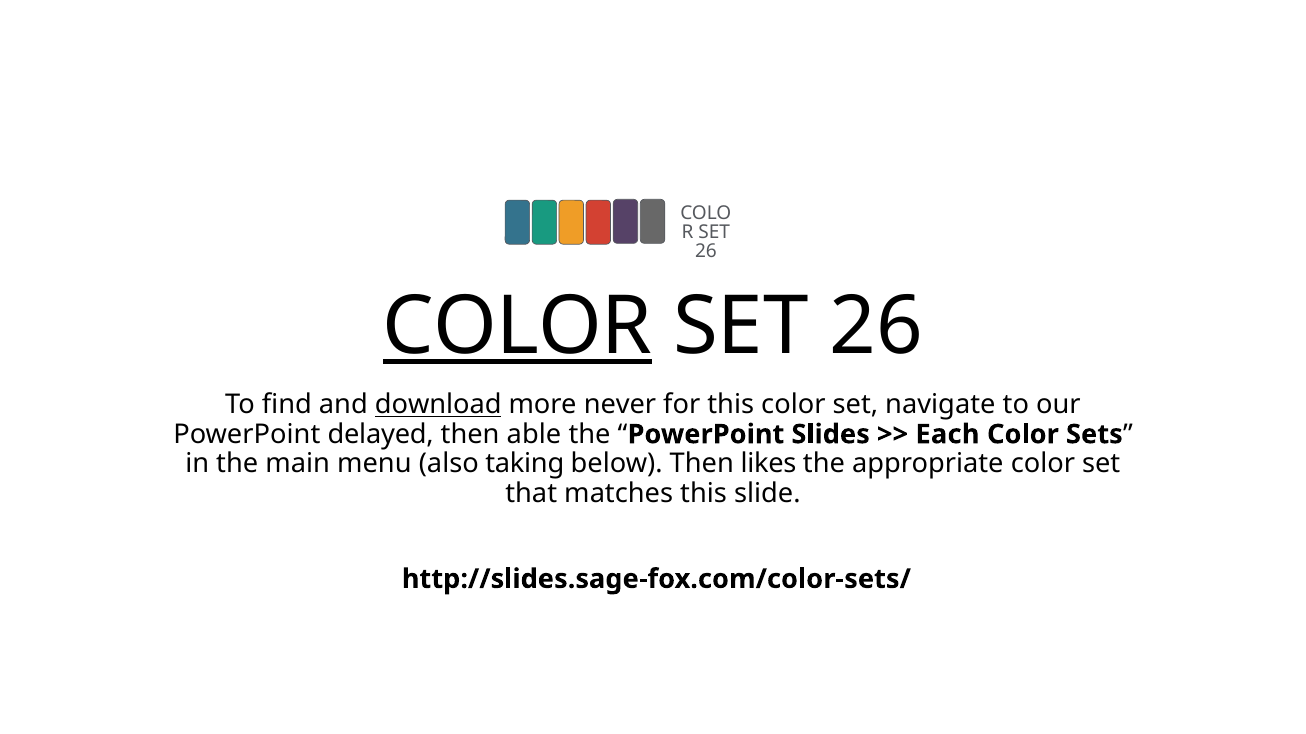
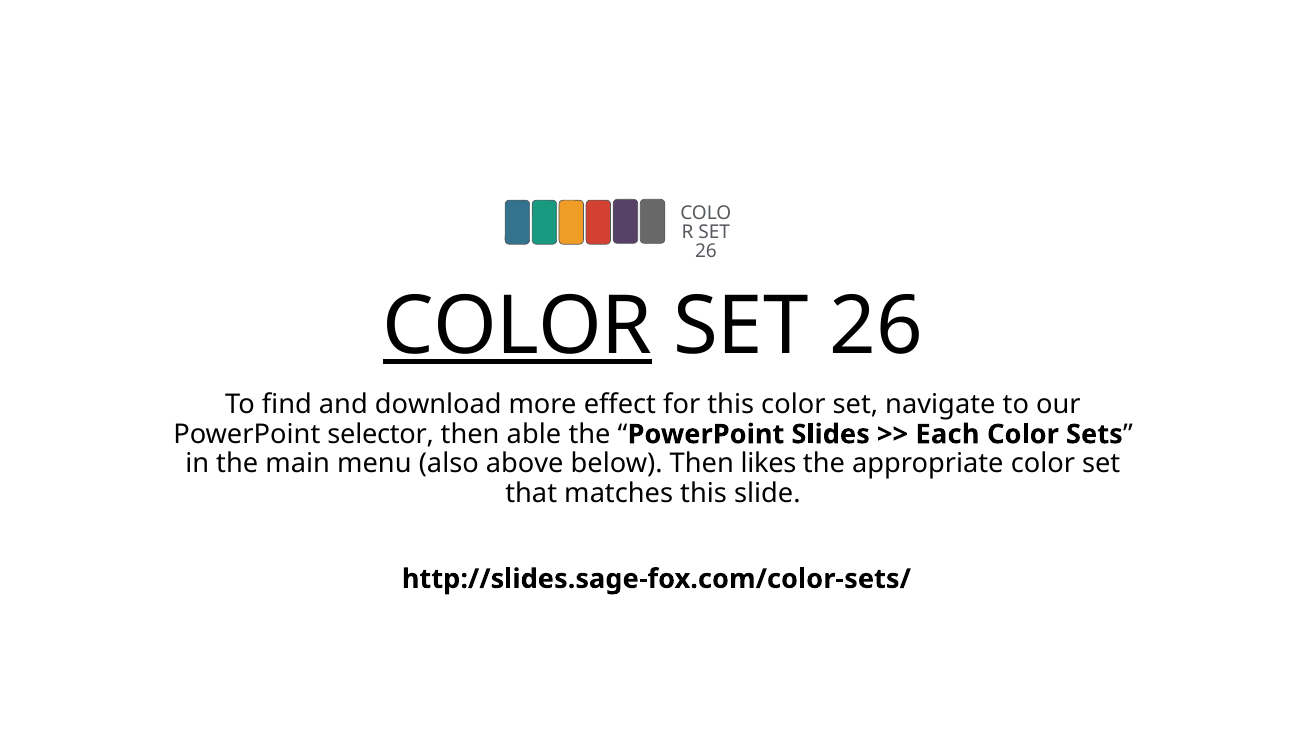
download underline: present -> none
never: never -> effect
delayed: delayed -> selector
taking: taking -> above
